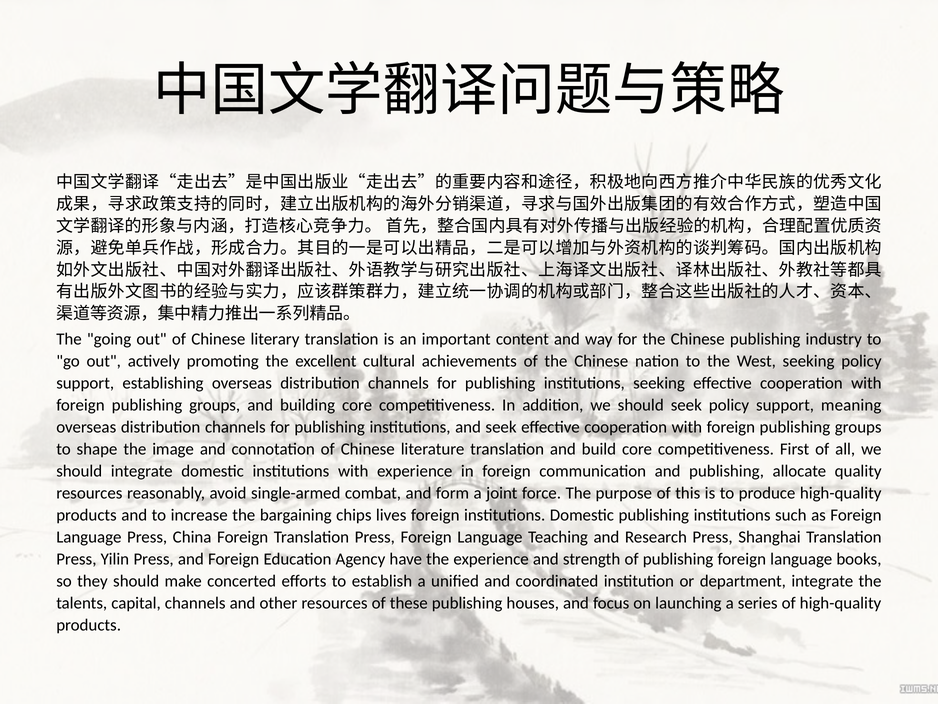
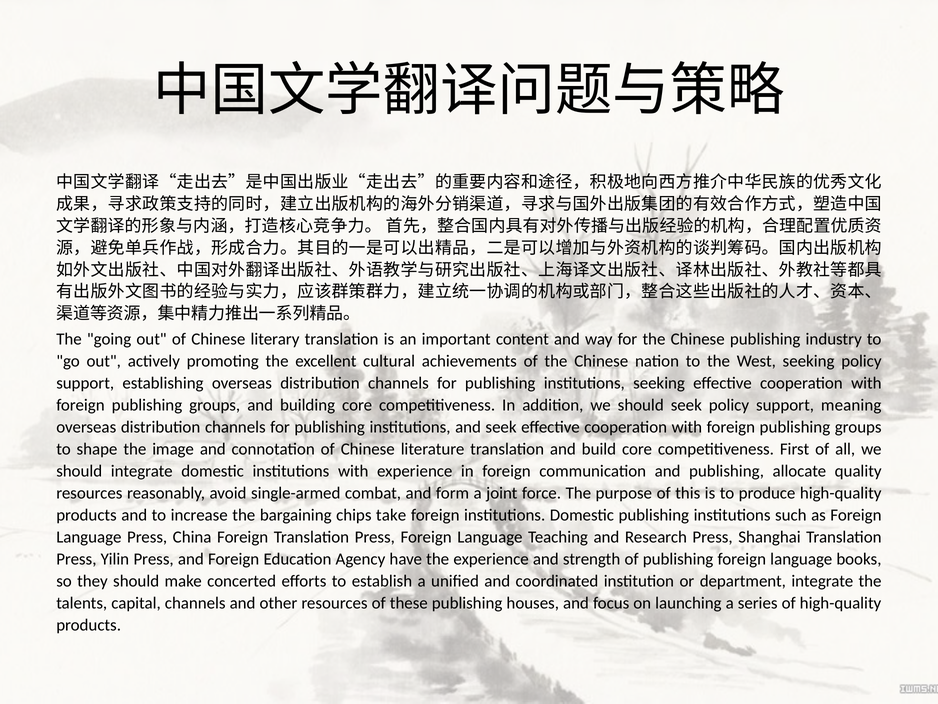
lives: lives -> take
